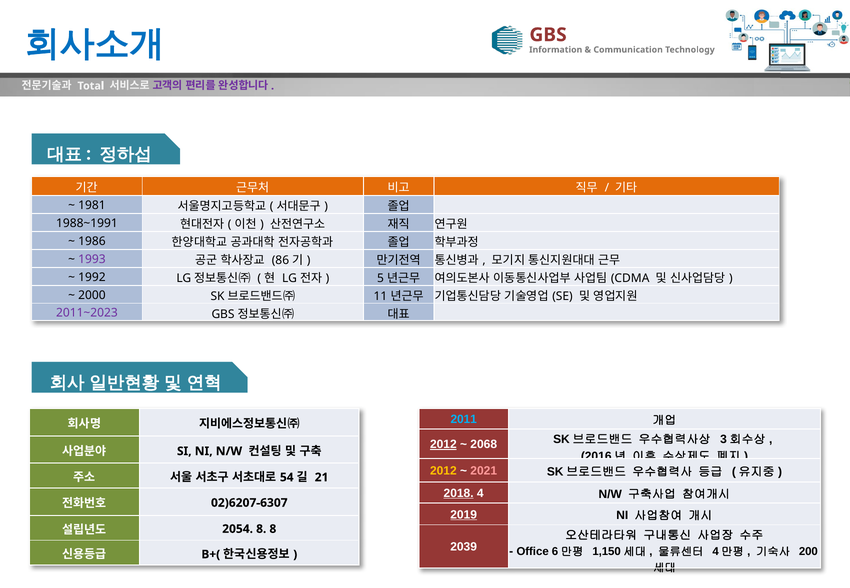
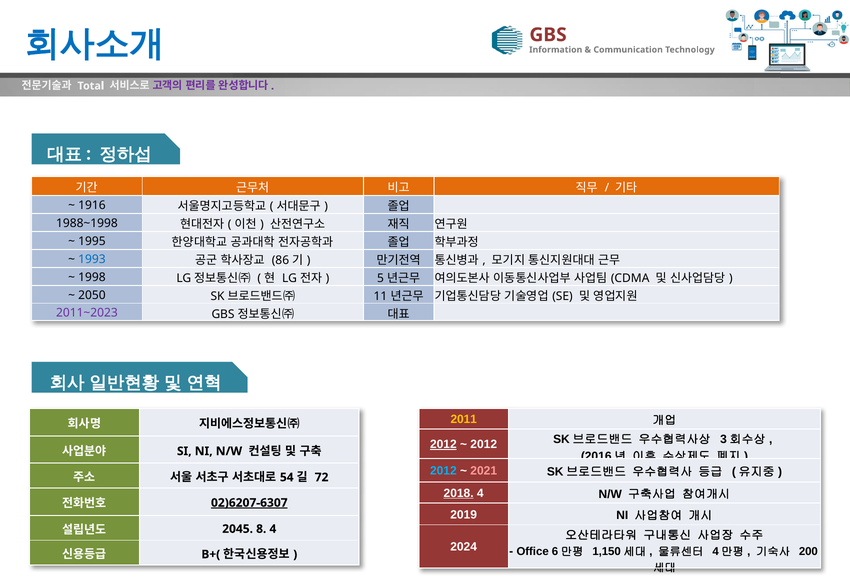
1981: 1981 -> 1916
1988~1991: 1988~1991 -> 1988~1998
1986: 1986 -> 1995
1993 colour: purple -> blue
1992: 1992 -> 1998
2000: 2000 -> 2050
2011 colour: light blue -> yellow
2068 at (484, 445): 2068 -> 2012
2012 at (443, 471) colour: yellow -> light blue
21: 21 -> 72
02)6207-6307 underline: none -> present
2019 underline: present -> none
2054: 2054 -> 2045
8 8: 8 -> 4
2039: 2039 -> 2024
